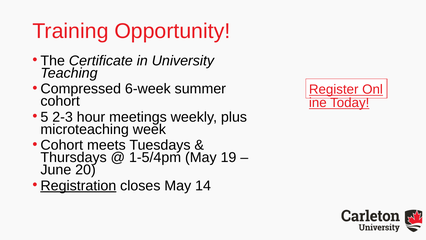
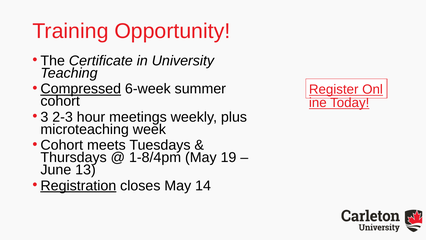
Compressed underline: none -> present
5: 5 -> 3
1-5/4pm: 1-5/4pm -> 1-8/4pm
20: 20 -> 13
